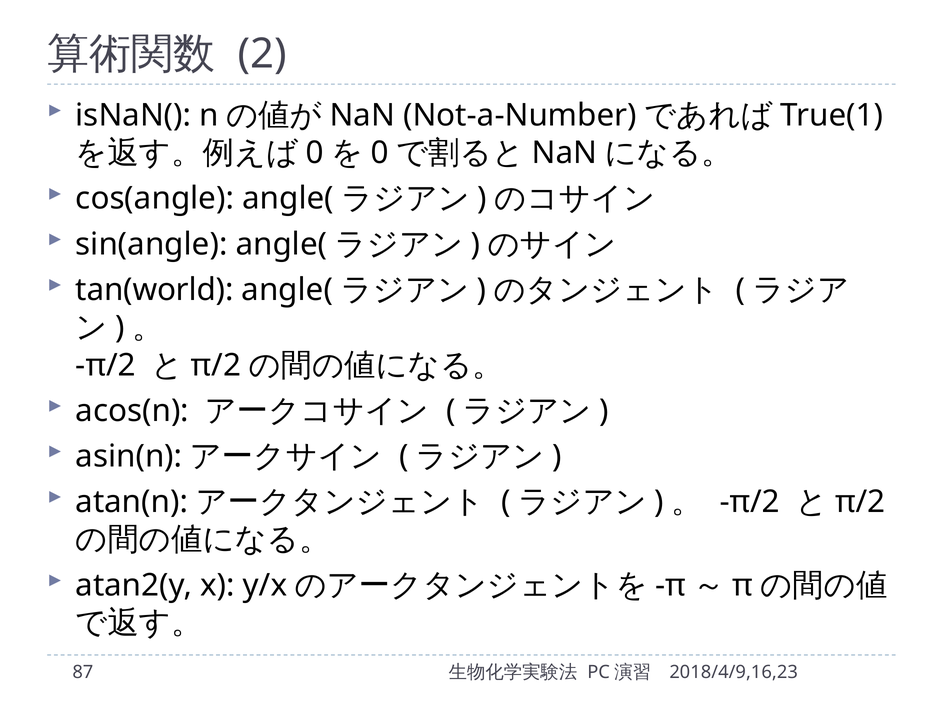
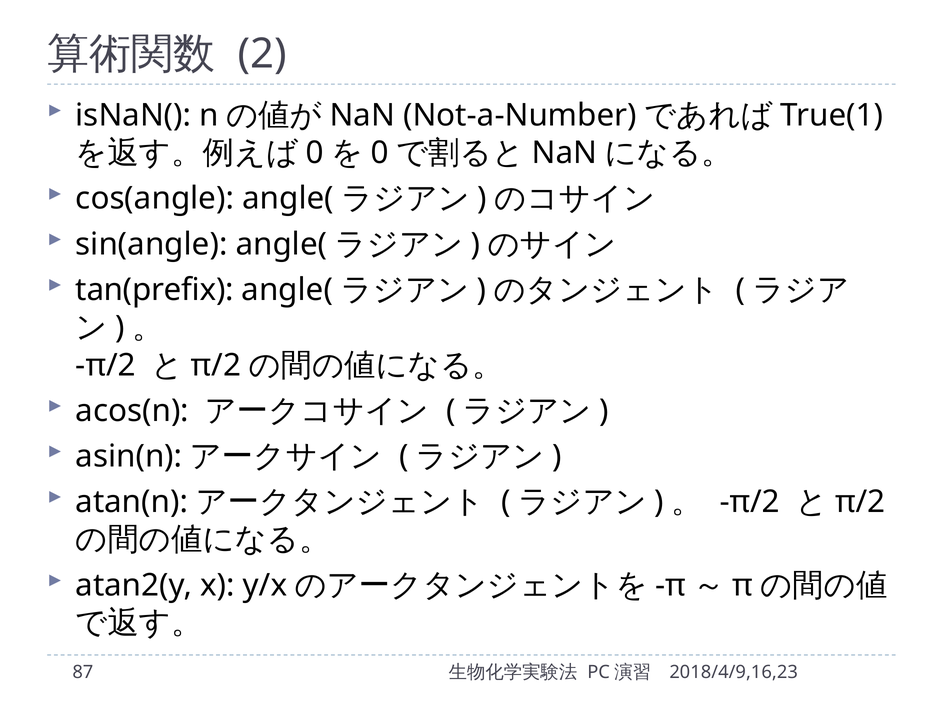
tan(world: tan(world -> tan(prefix
